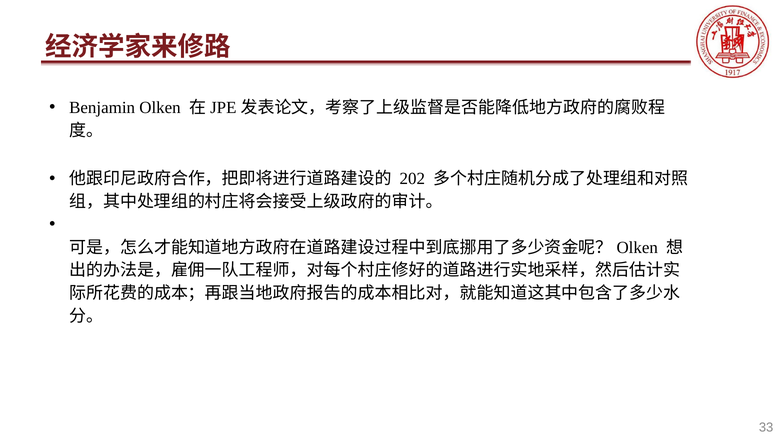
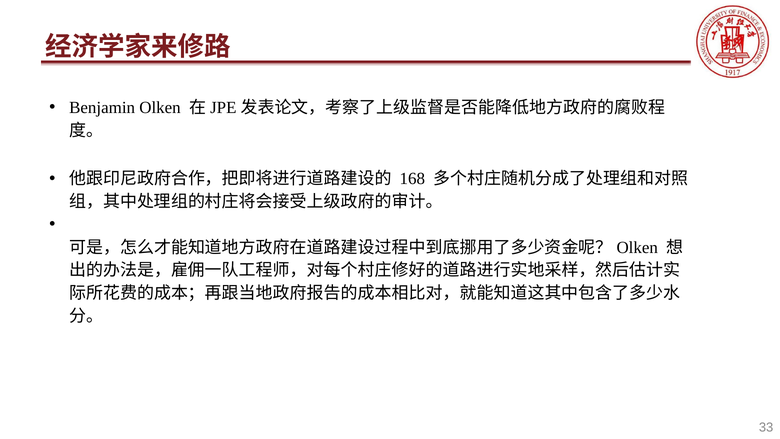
202: 202 -> 168
